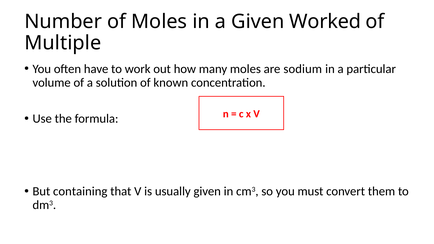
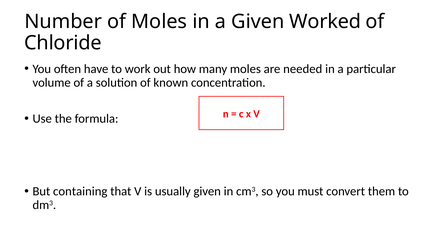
Multiple: Multiple -> Chloride
sodium: sodium -> needed
